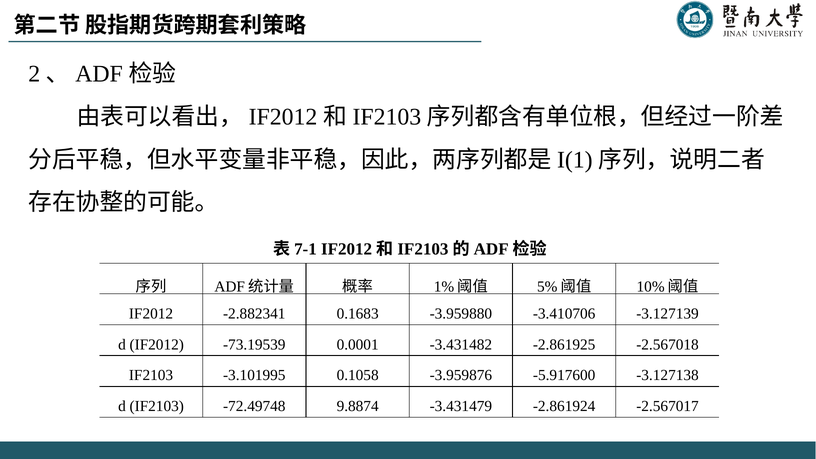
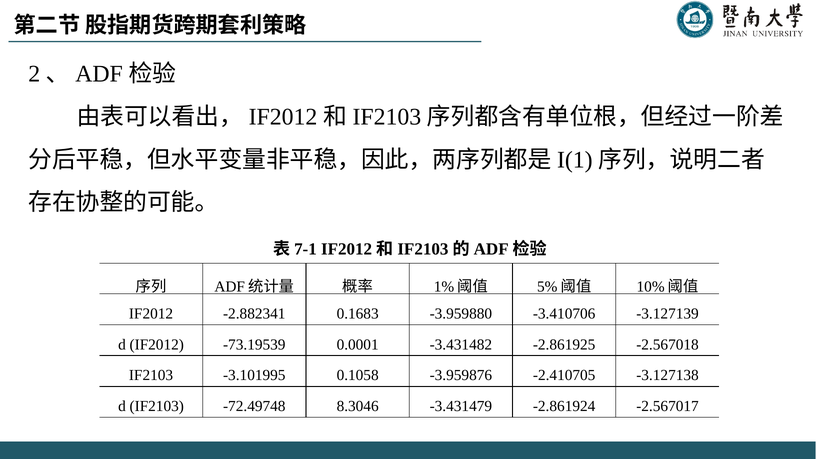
-5.917600: -5.917600 -> -2.410705
9.8874: 9.8874 -> 8.3046
